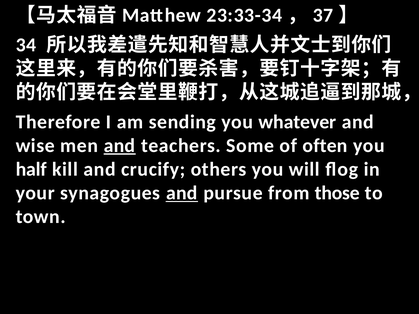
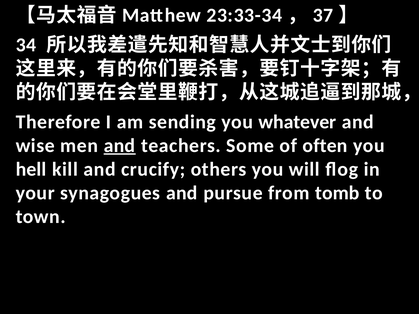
half: half -> hell
and at (182, 193) underline: present -> none
those: those -> tomb
